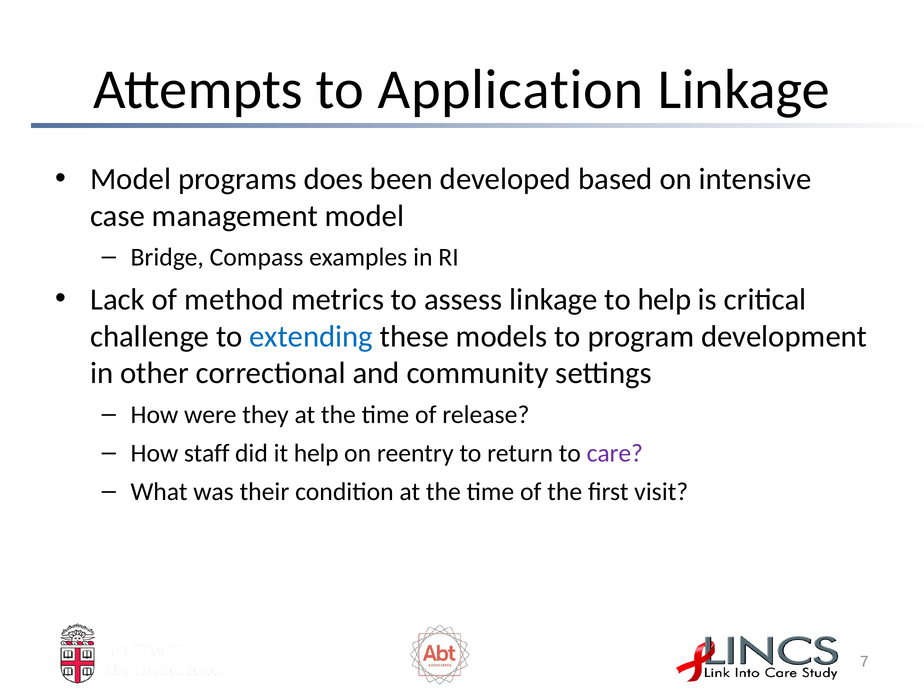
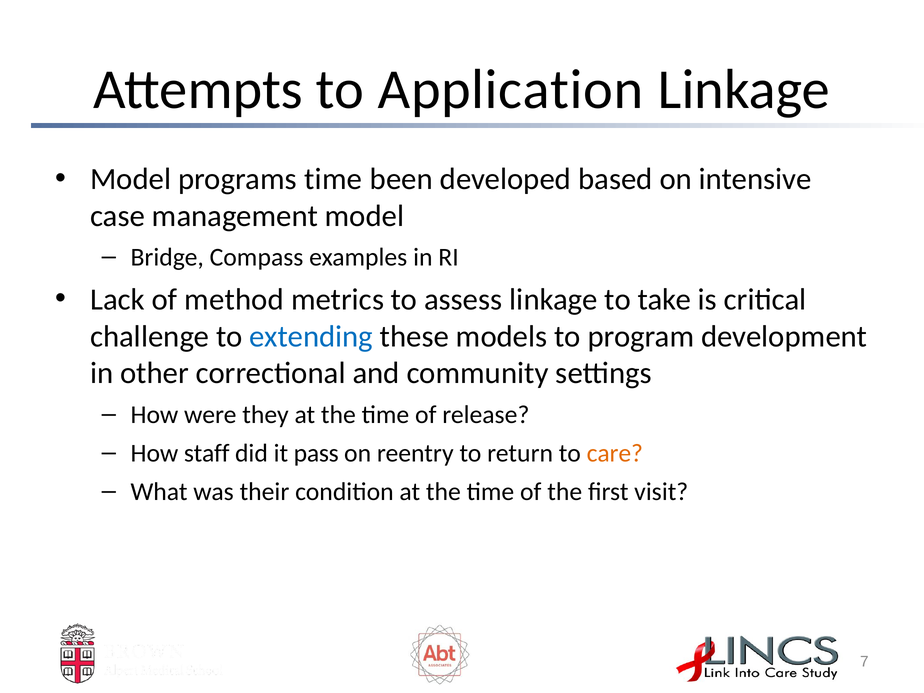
programs does: does -> time
to help: help -> take
it help: help -> pass
care colour: purple -> orange
